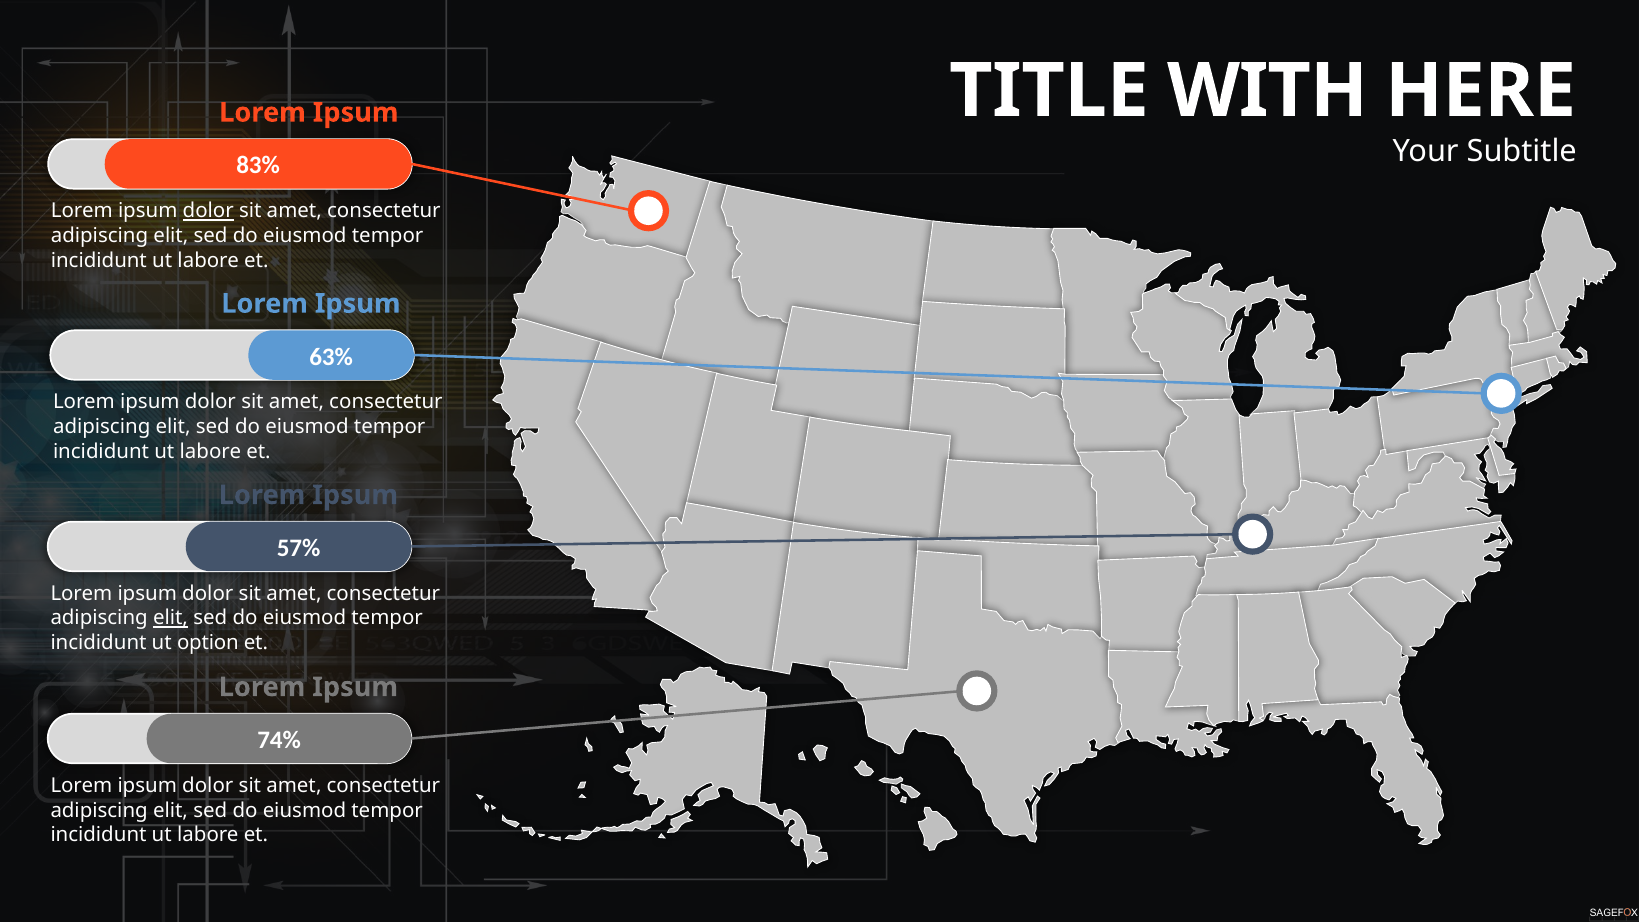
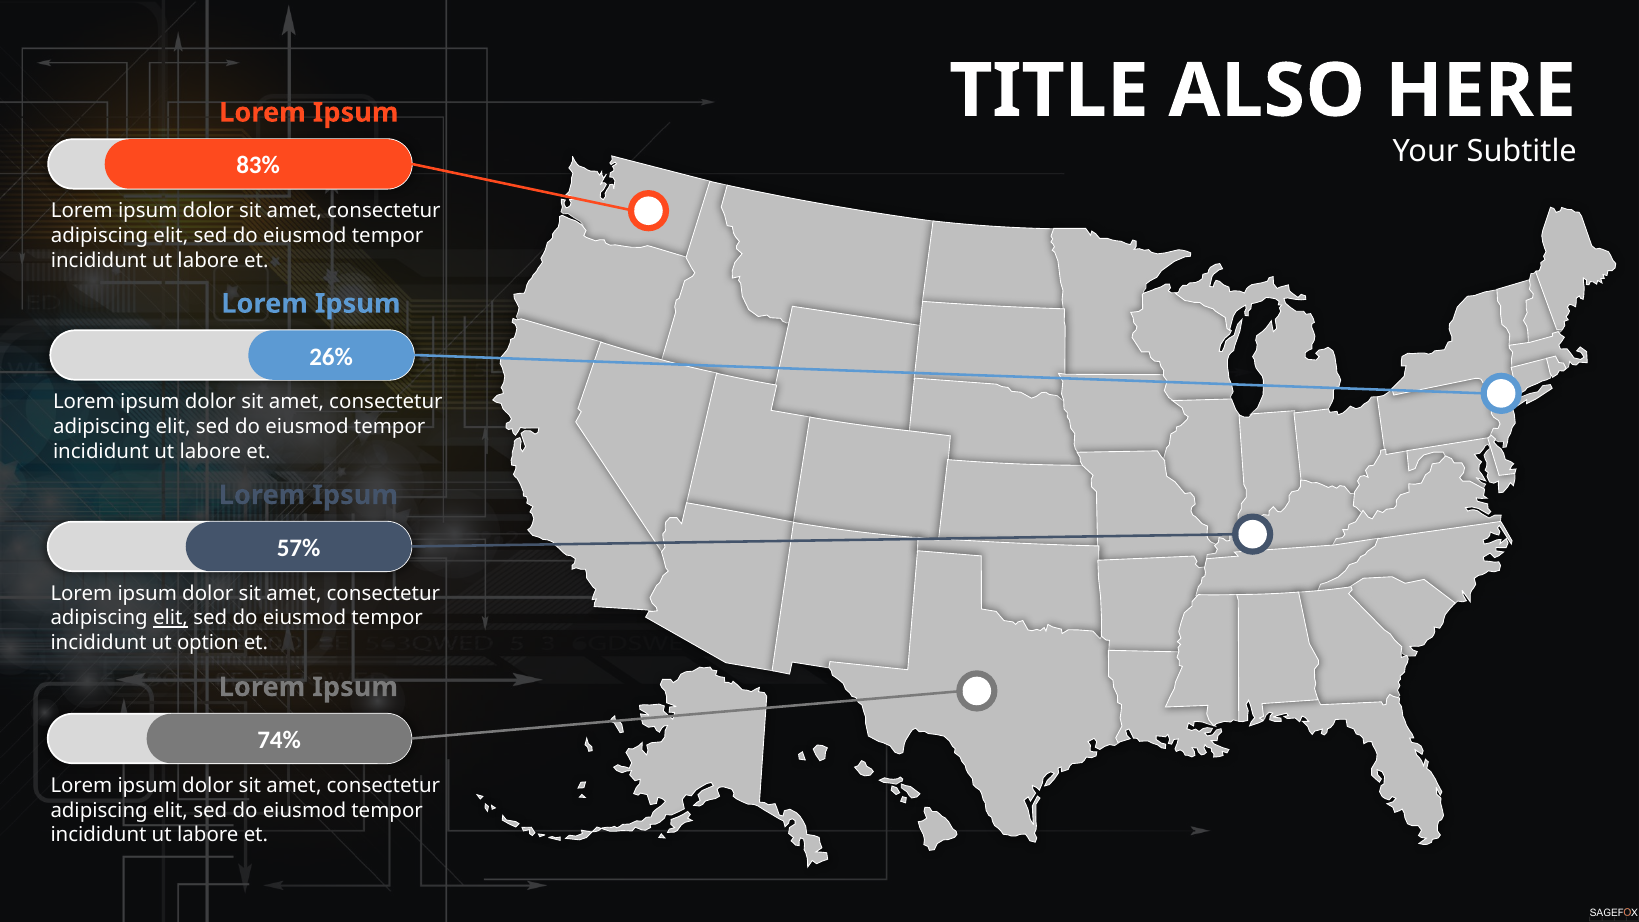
WITH: WITH -> ALSO
dolor at (208, 211) underline: present -> none
63%: 63% -> 26%
